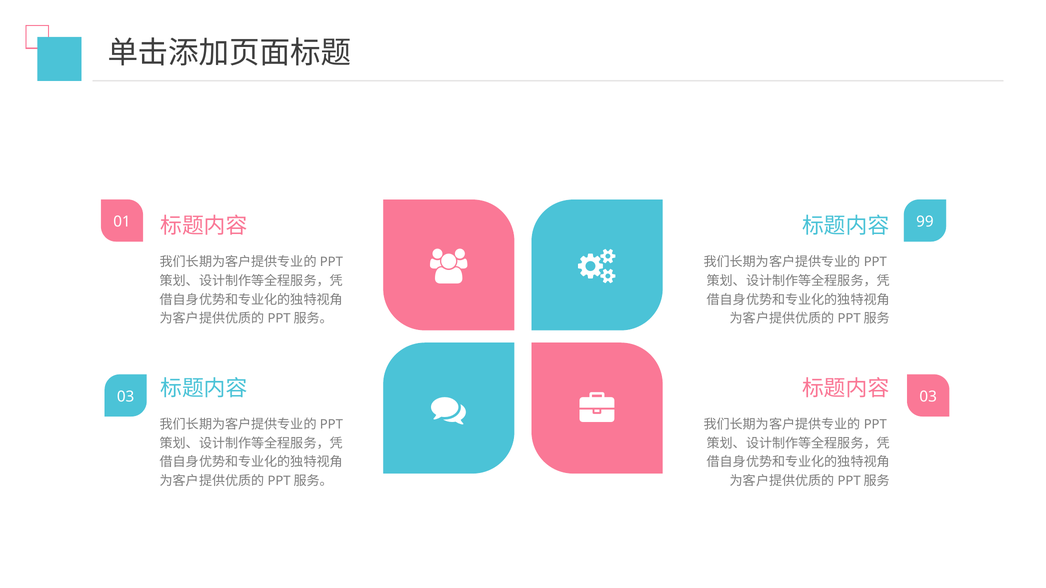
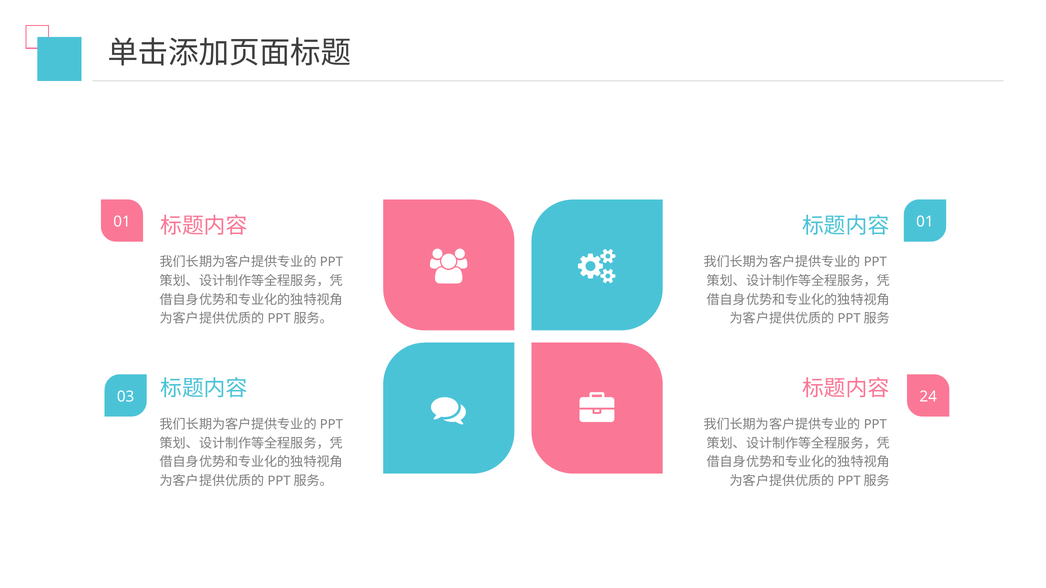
01 99: 99 -> 01
03 03: 03 -> 24
